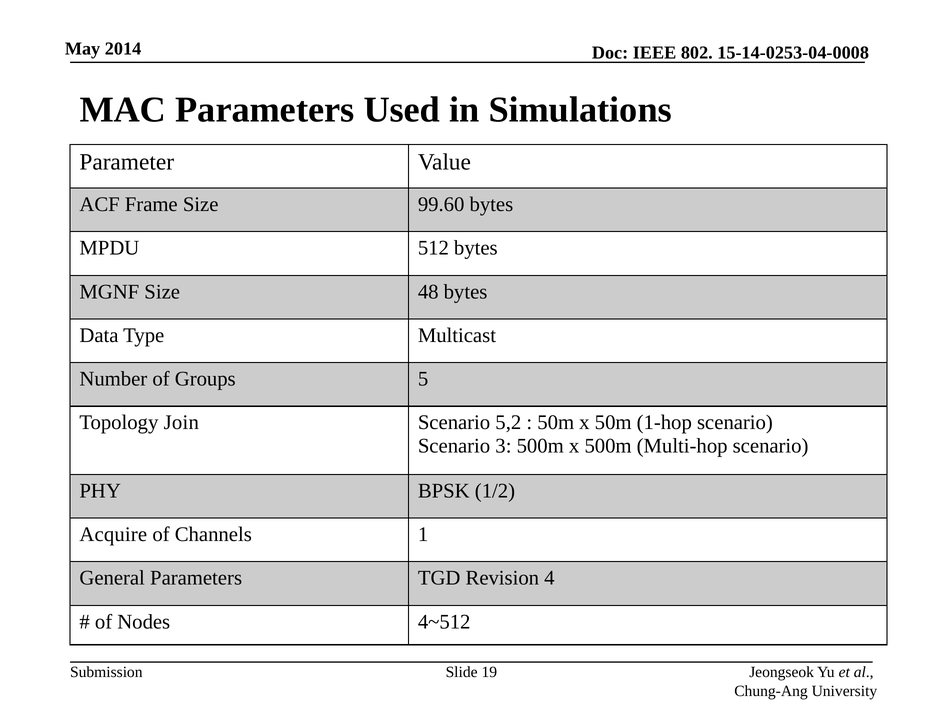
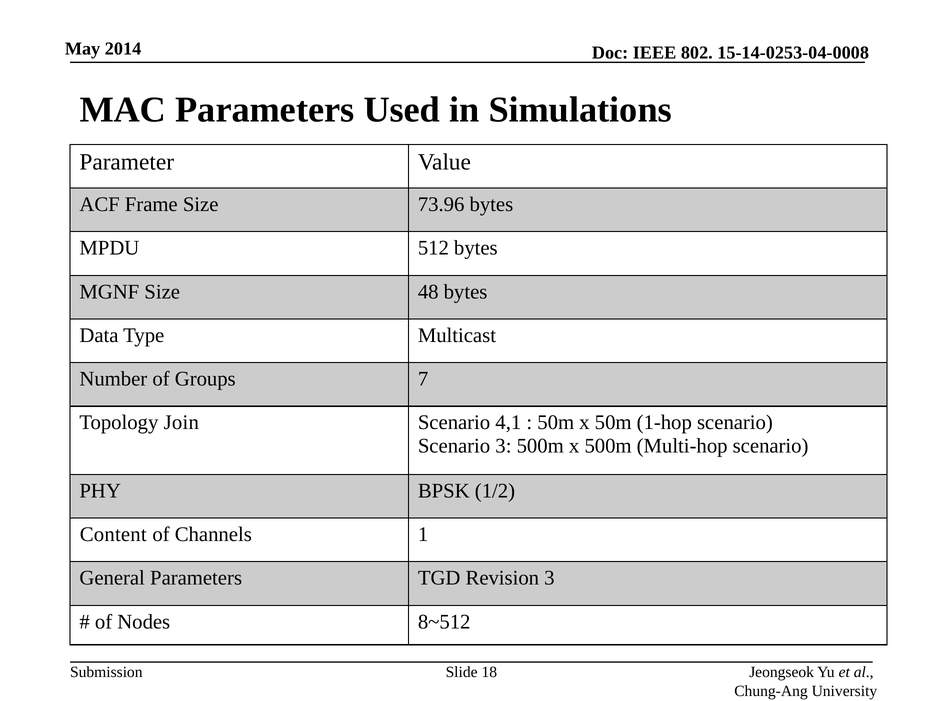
99.60: 99.60 -> 73.96
5: 5 -> 7
5,2: 5,2 -> 4,1
Acquire: Acquire -> Content
Revision 4: 4 -> 3
4~512: 4~512 -> 8~512
19: 19 -> 18
